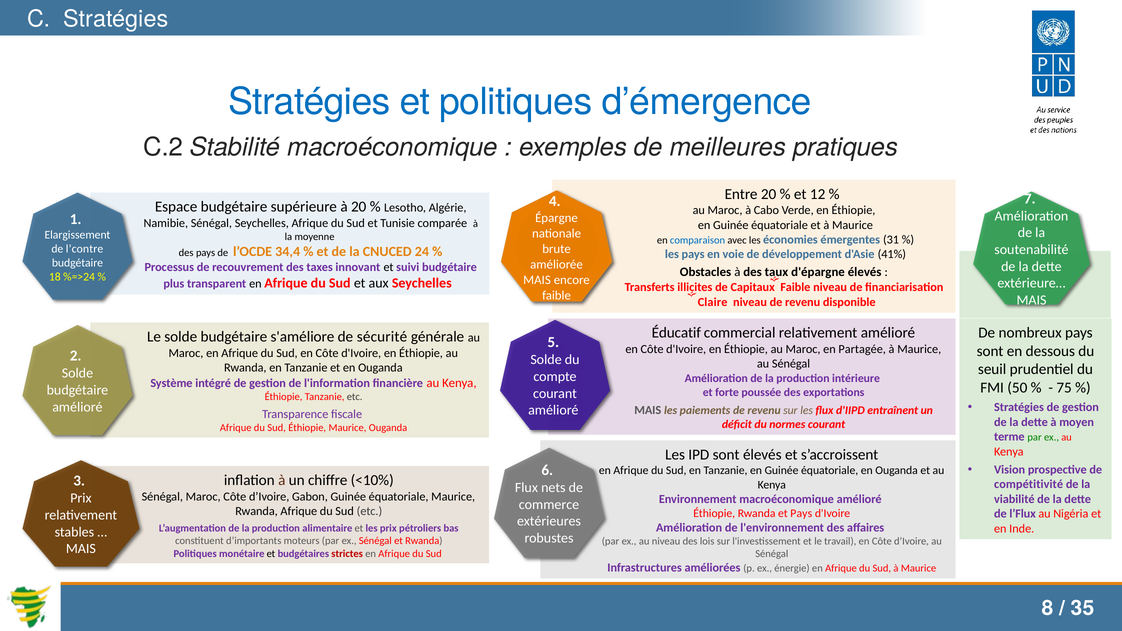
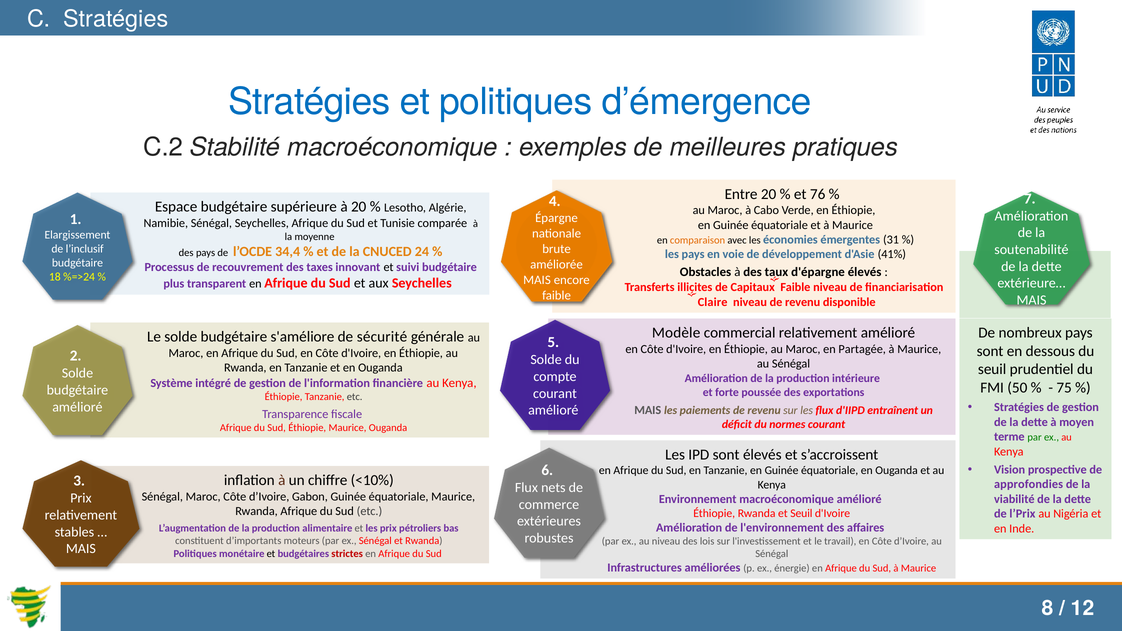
12: 12 -> 76
comparaison colour: blue -> orange
l’contre: l’contre -> l’inclusif
Éducatif: Éducatif -> Modèle
compétitivité: compétitivité -> approfondies
et Pays: Pays -> Seuil
l’Flux: l’Flux -> l’Prix
35: 35 -> 12
